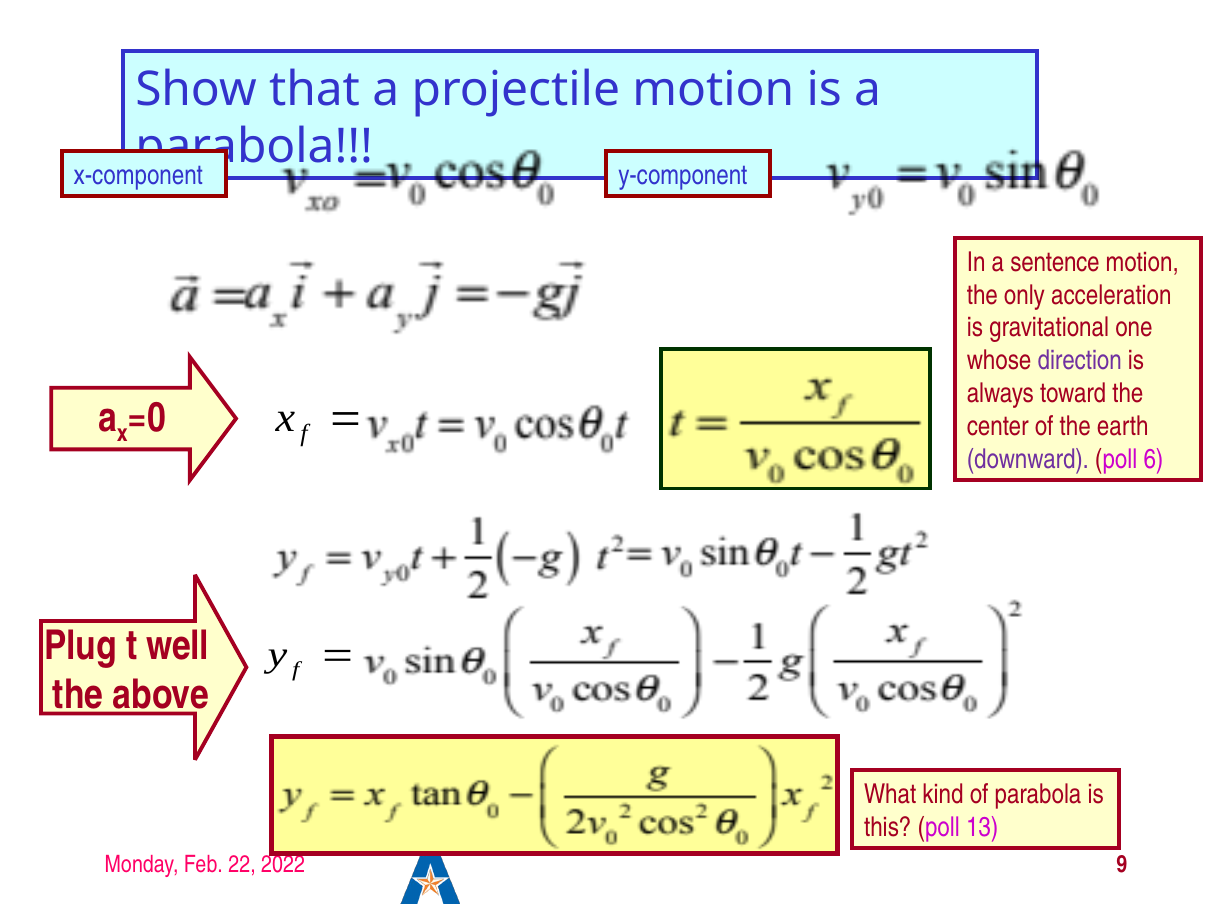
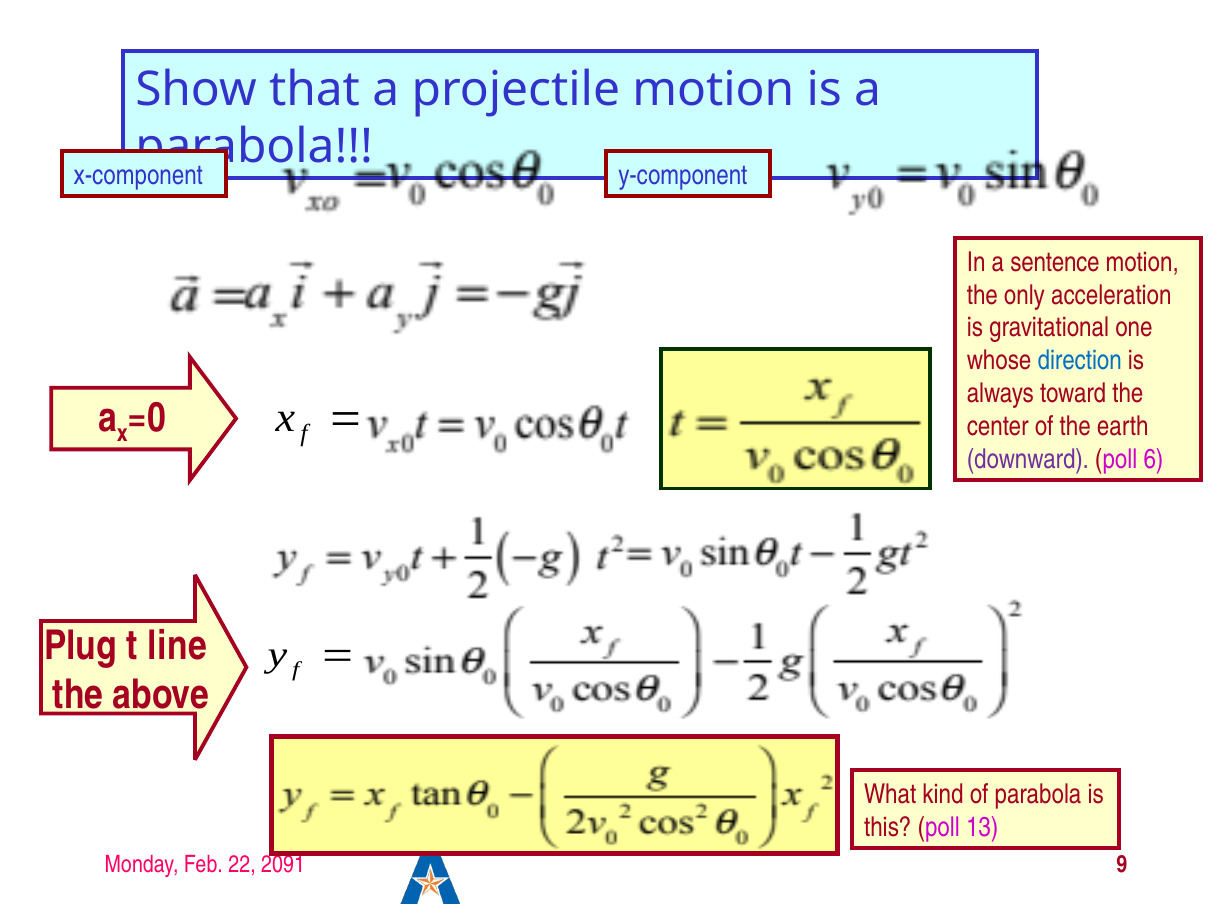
direction colour: purple -> blue
well: well -> line
2022: 2022 -> 2091
